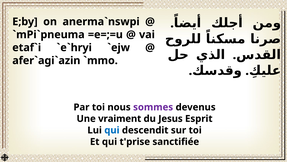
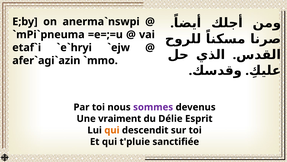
Jesus: Jesus -> Délie
qui at (112, 130) colour: blue -> orange
t'prise: t'prise -> t'pluie
